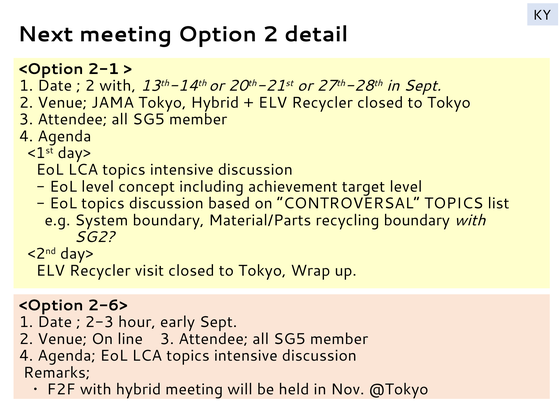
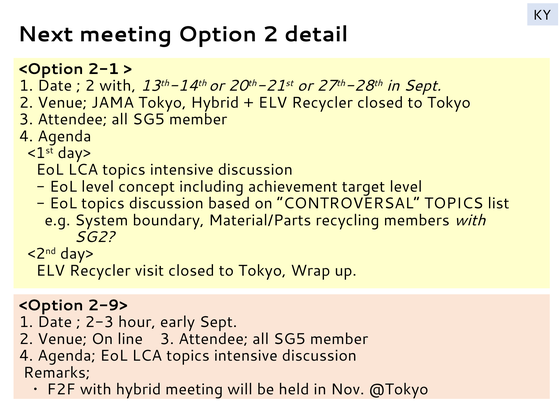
recycling boundary: boundary -> members
2-6>: 2-6> -> 2-9>
